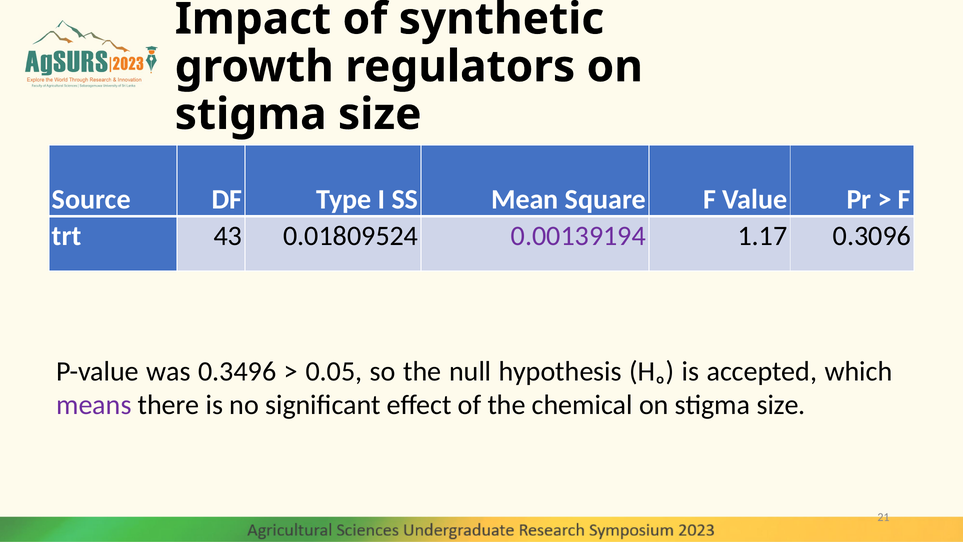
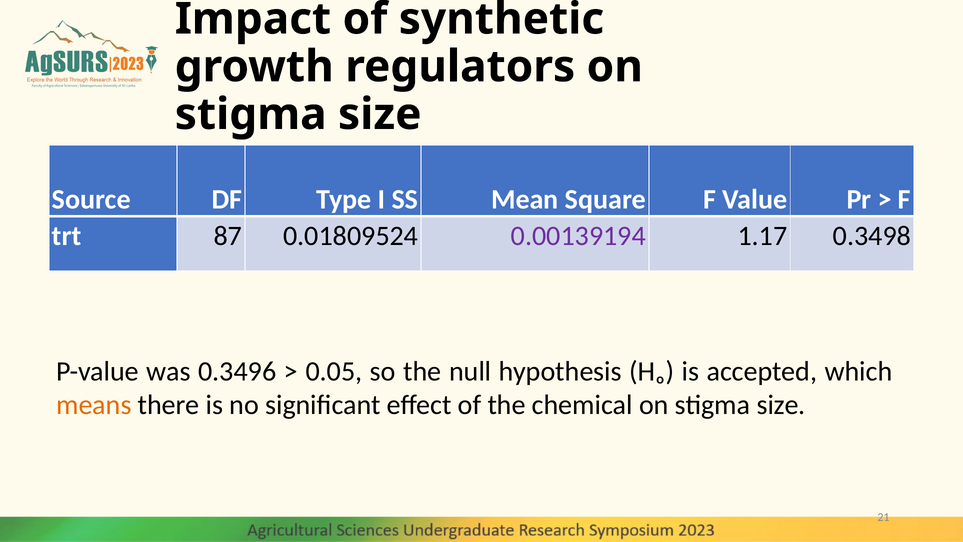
43: 43 -> 87
0.3096: 0.3096 -> 0.3498
means colour: purple -> orange
